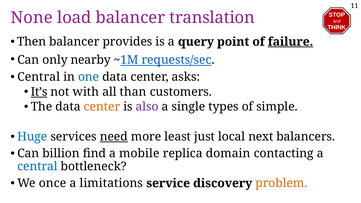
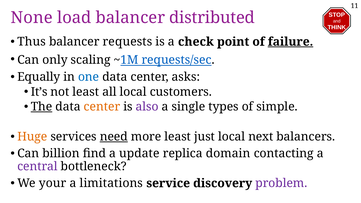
translation: translation -> distributed
Then: Then -> Thus
provides: provides -> requests
query: query -> check
nearby: nearby -> scaling
Central at (39, 77): Central -> Equally
It’s underline: present -> none
not with: with -> least
all than: than -> local
The underline: none -> present
Huge colour: blue -> orange
mobile: mobile -> update
central at (37, 167) colour: blue -> purple
once: once -> your
problem colour: orange -> purple
